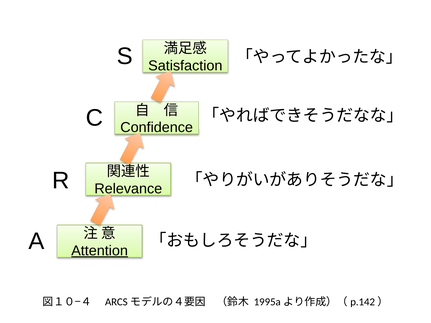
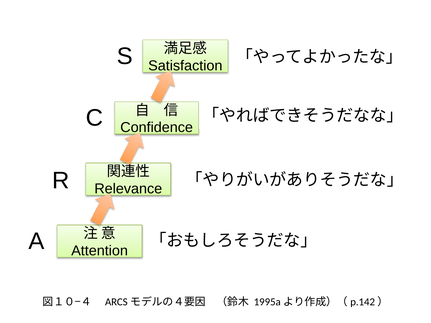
Attention underline: present -> none
